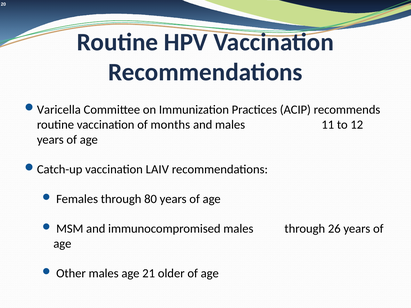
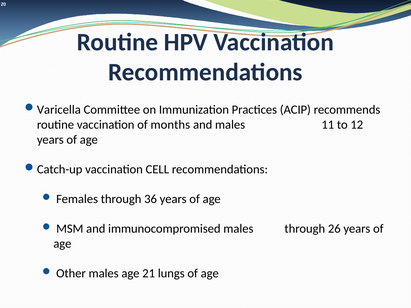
LAIV: LAIV -> CELL
80: 80 -> 36
older: older -> lungs
